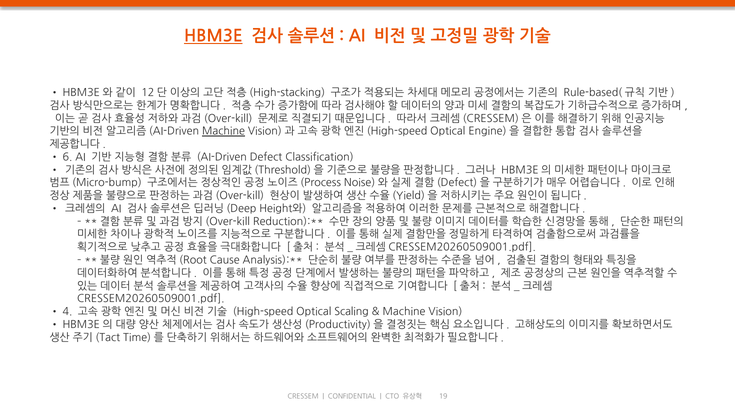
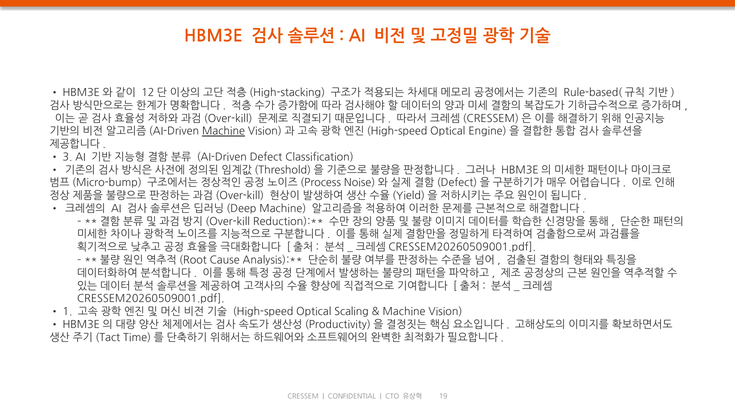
HBM3E underline: present -> none
6: 6 -> 3
Height와 at (283, 208): Height와 -> Machine
4: 4 -> 1
